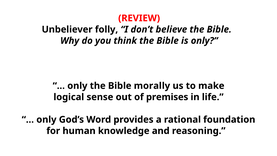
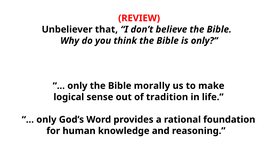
folly: folly -> that
premises: premises -> tradition
